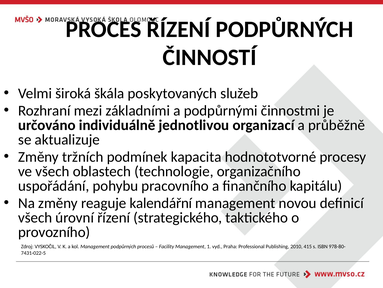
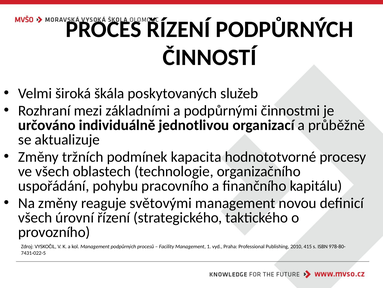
kalendářní: kalendářní -> světovými
